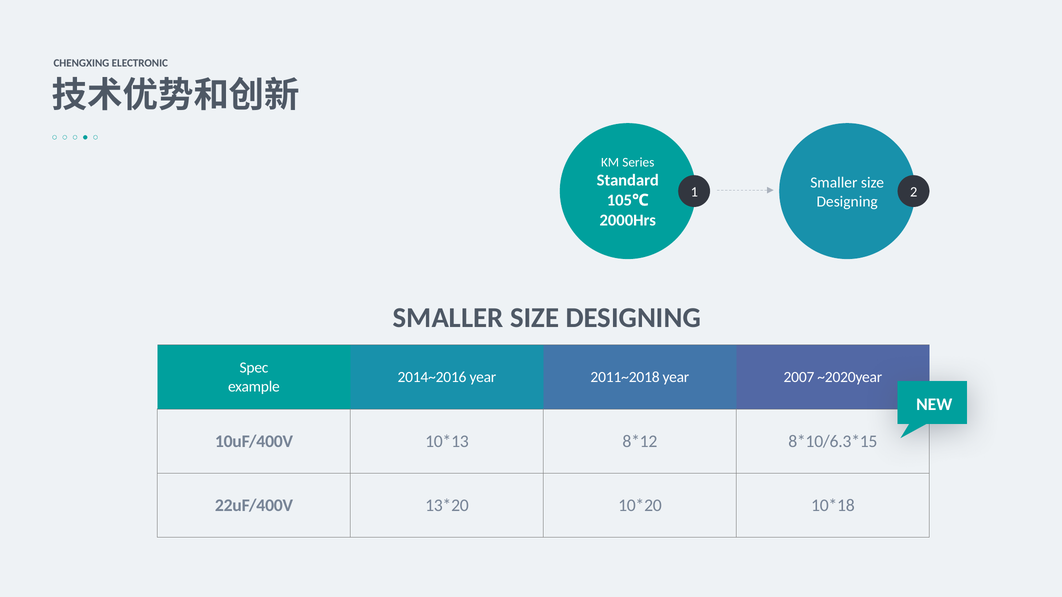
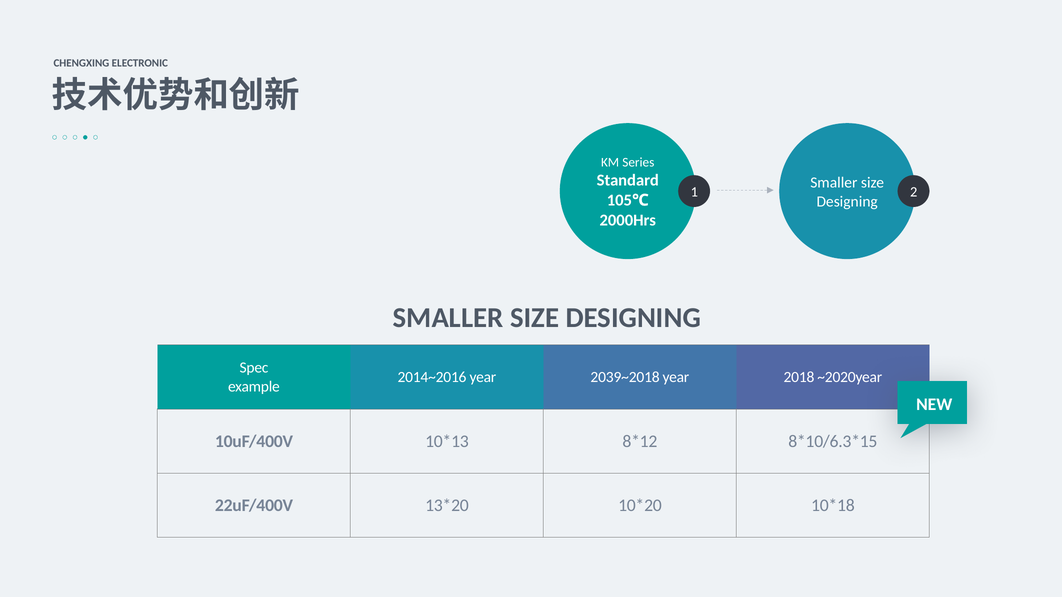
2011~2018: 2011~2018 -> 2039~2018
2007: 2007 -> 2018
